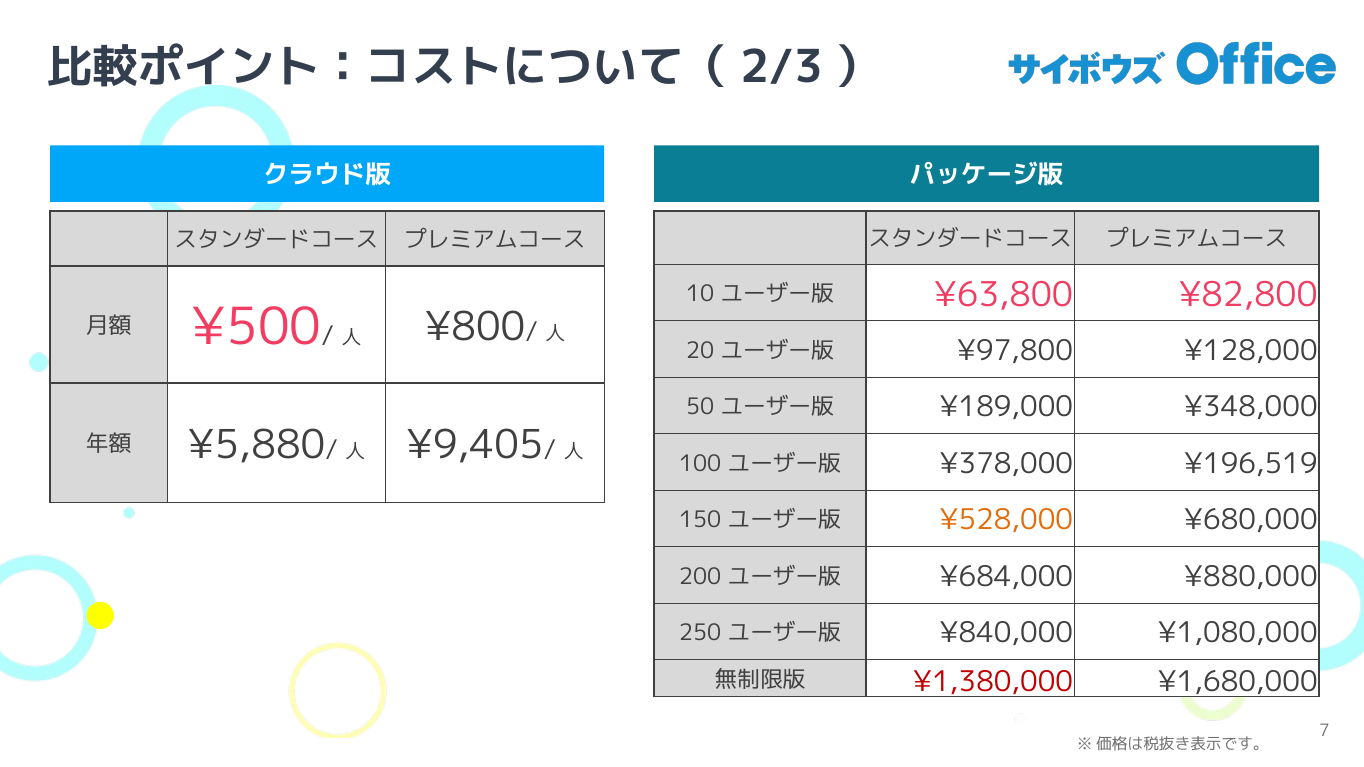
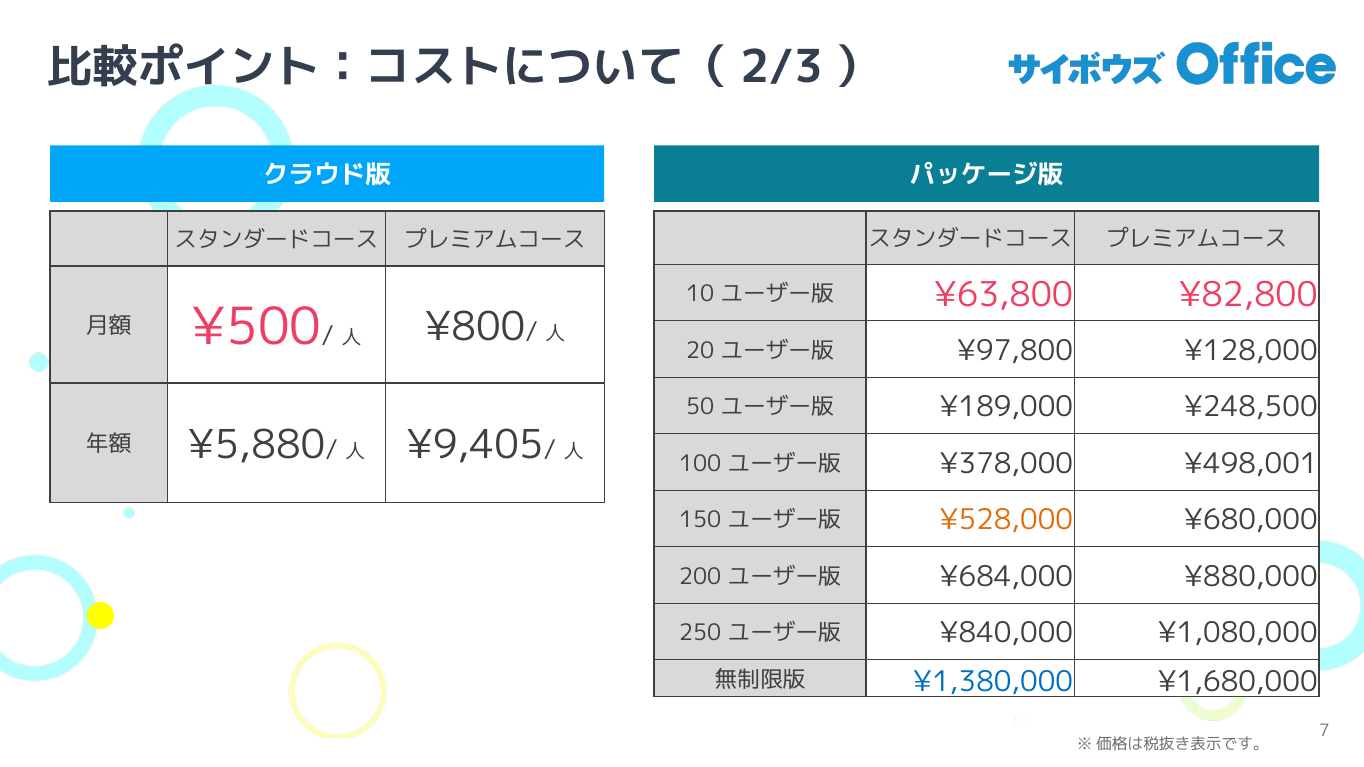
¥348,000: ¥348,000 -> ¥248,500
¥196,519: ¥196,519 -> ¥498,001
¥1,380,000 colour: red -> blue
